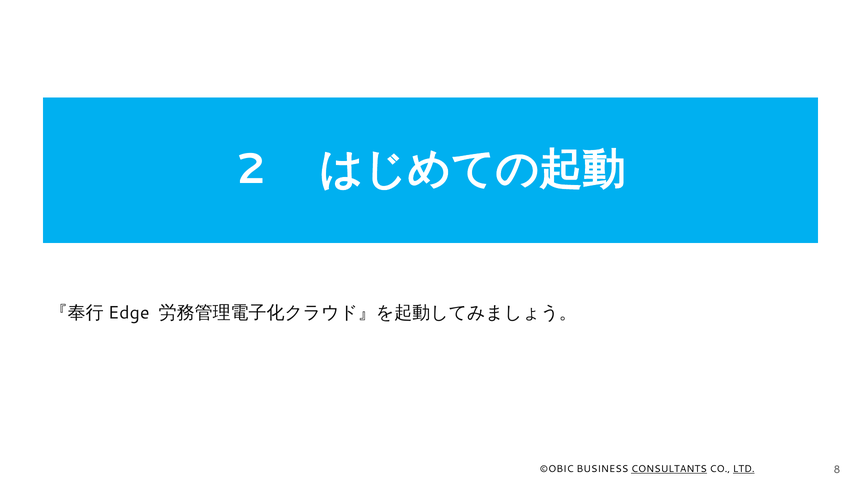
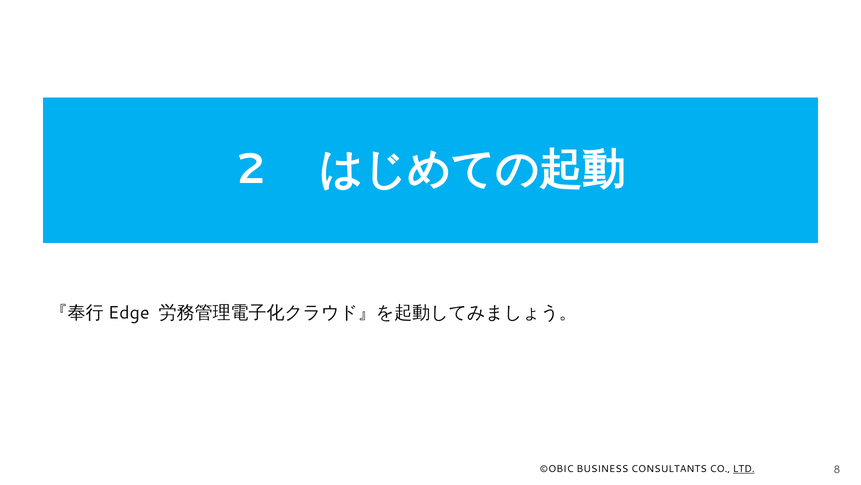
CONSULTANTS underline: present -> none
